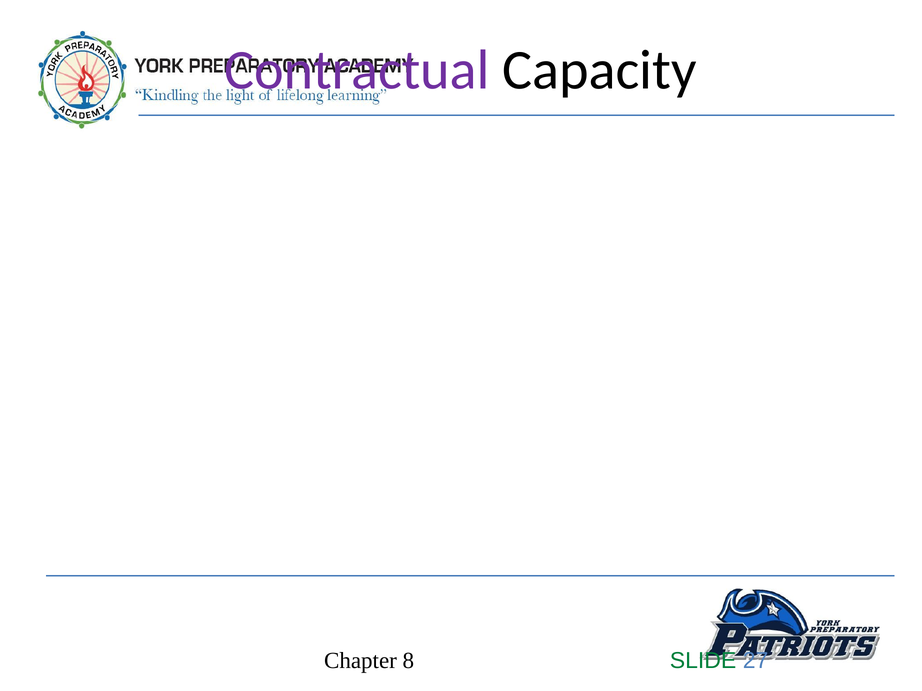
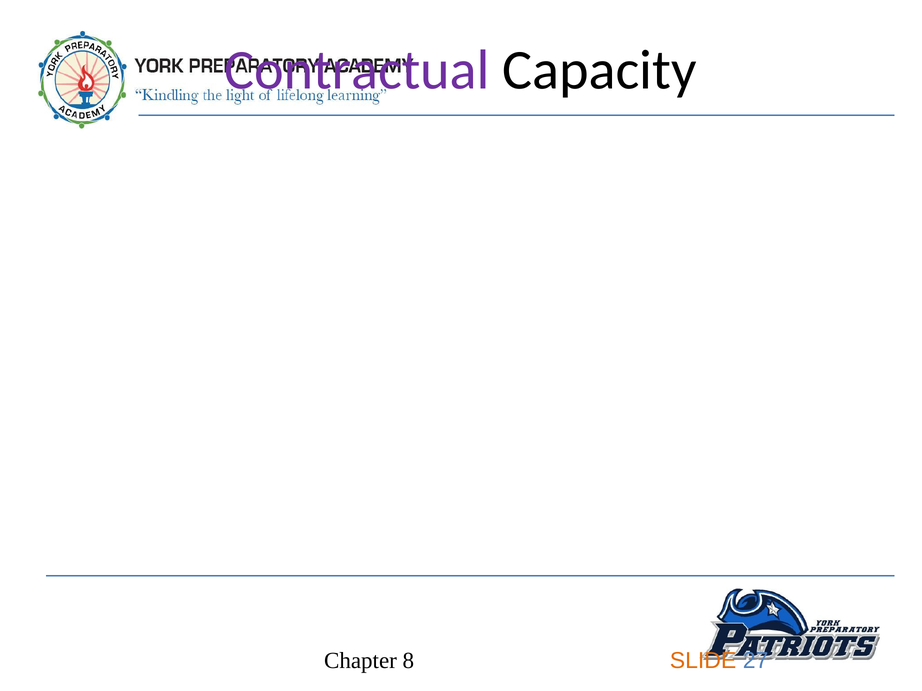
SLIDE colour: green -> orange
